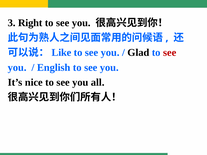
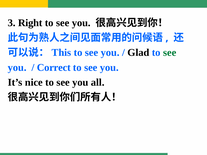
Like: Like -> This
see at (170, 53) colour: red -> green
English: English -> Correct
